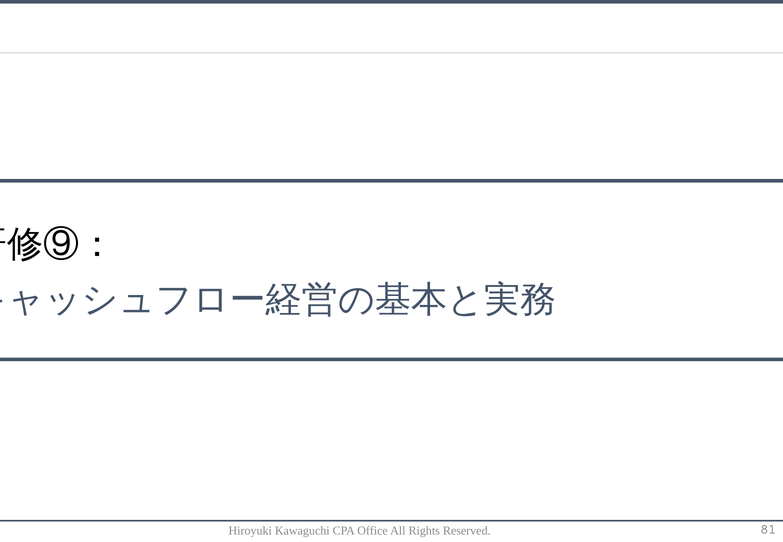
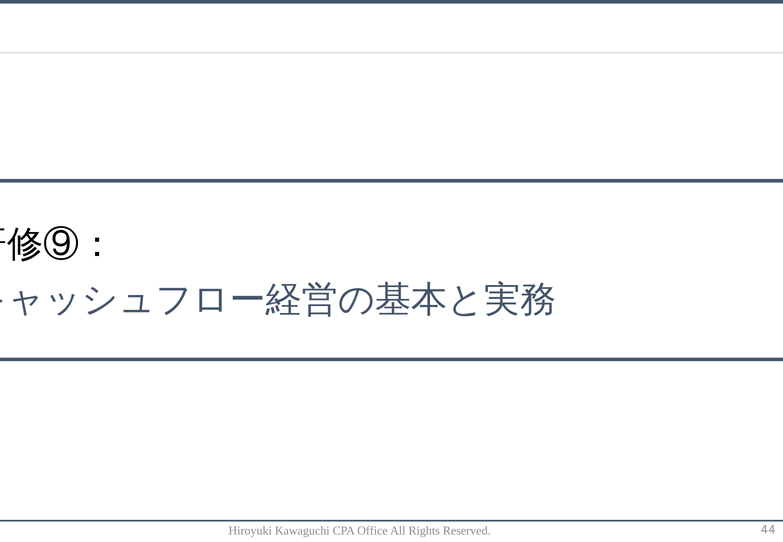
81: 81 -> 44
